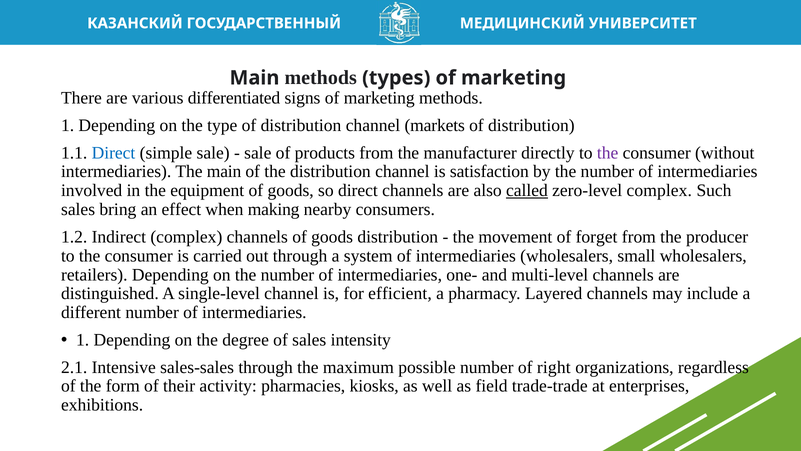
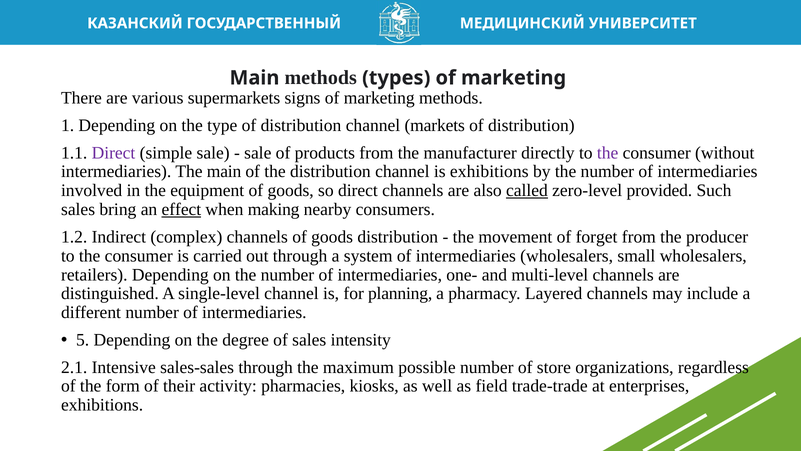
differentiated: differentiated -> supermarkets
Direct at (113, 153) colour: blue -> purple
is satisfaction: satisfaction -> exhibitions
zero-level complex: complex -> provided
effect underline: none -> present
efficient: efficient -> planning
1 at (83, 340): 1 -> 5
right: right -> store
